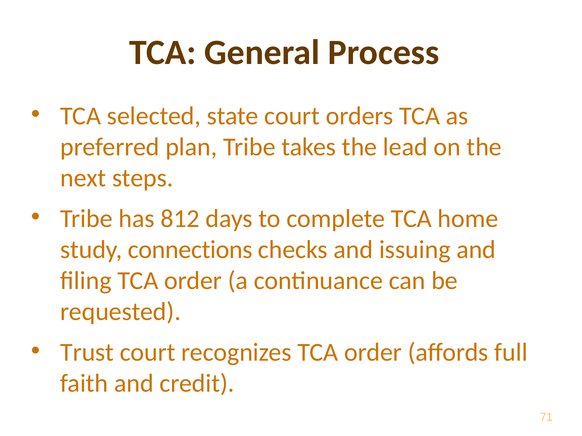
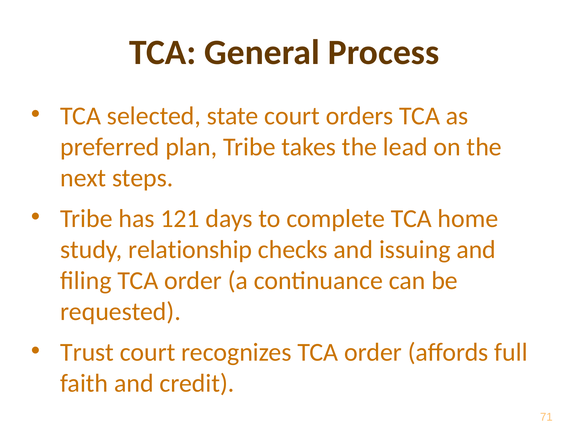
812: 812 -> 121
connections: connections -> relationship
